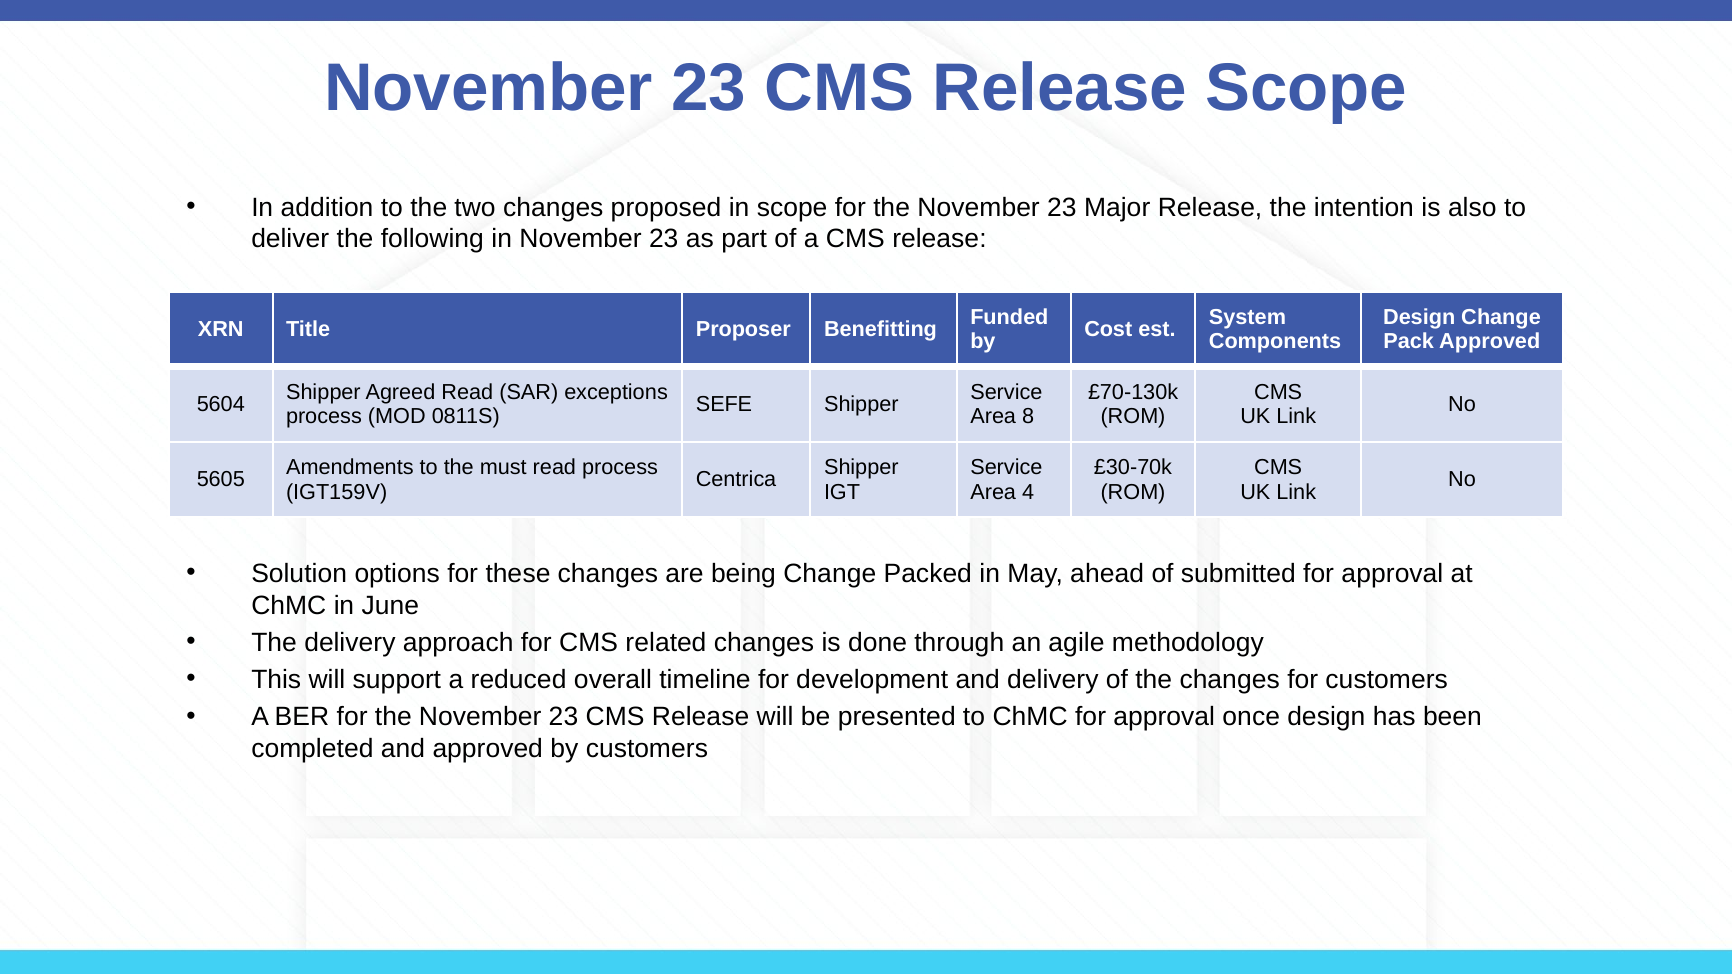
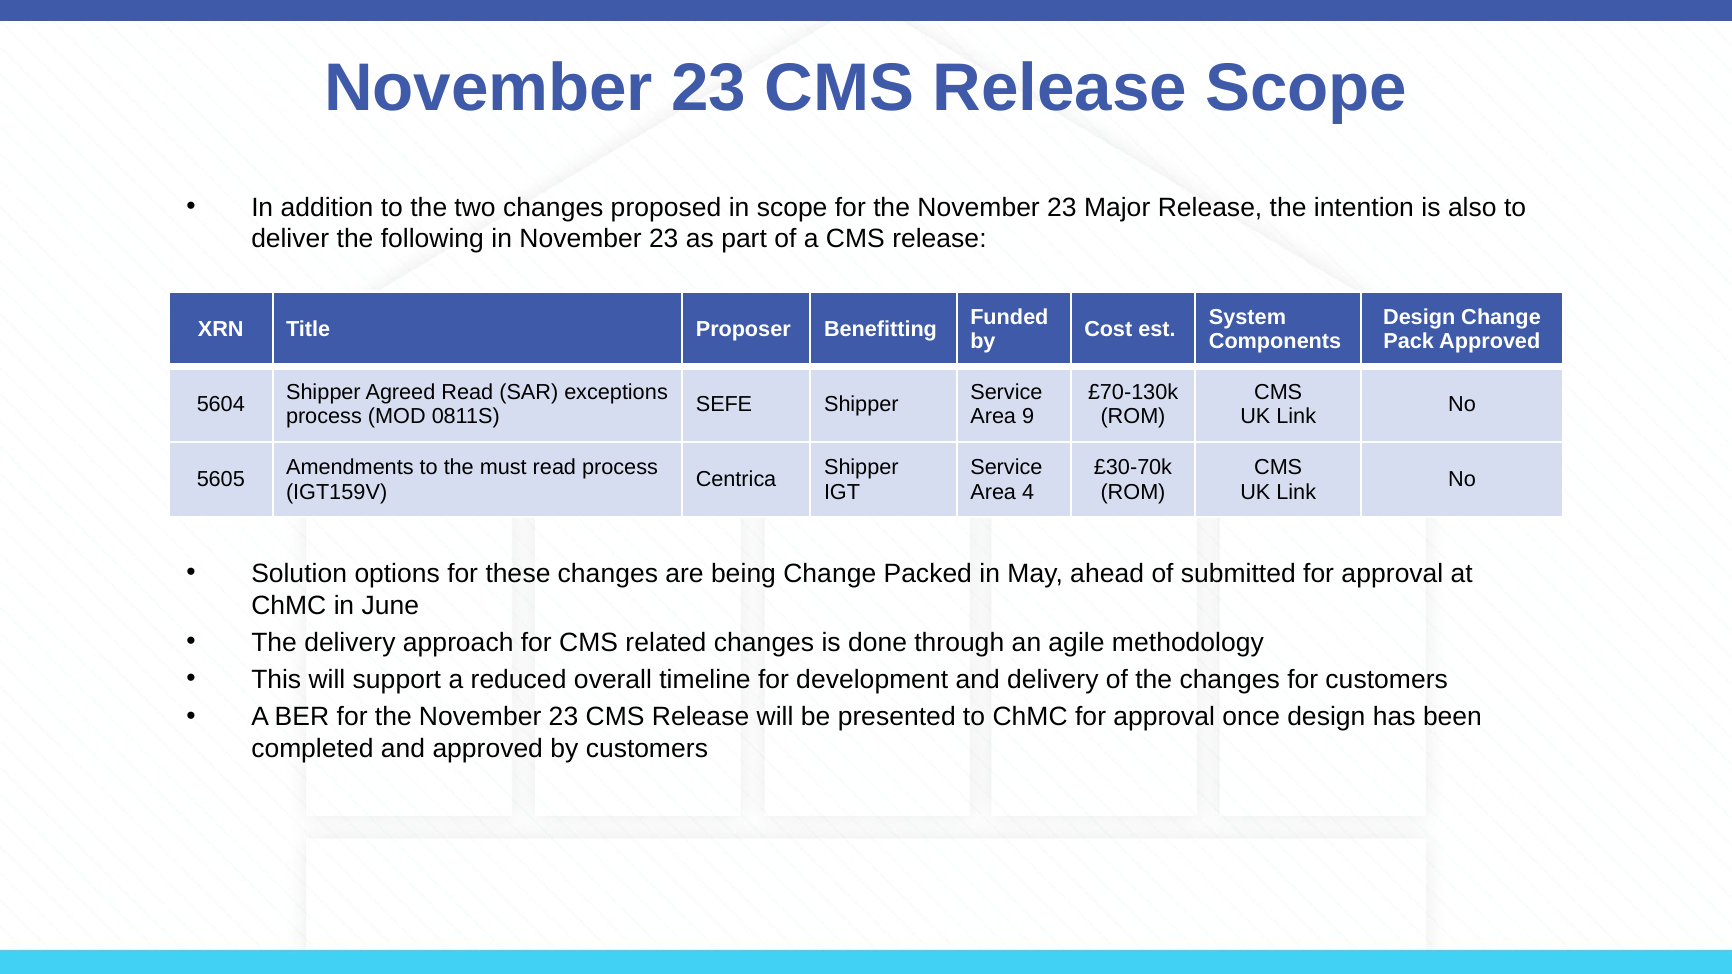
8: 8 -> 9
